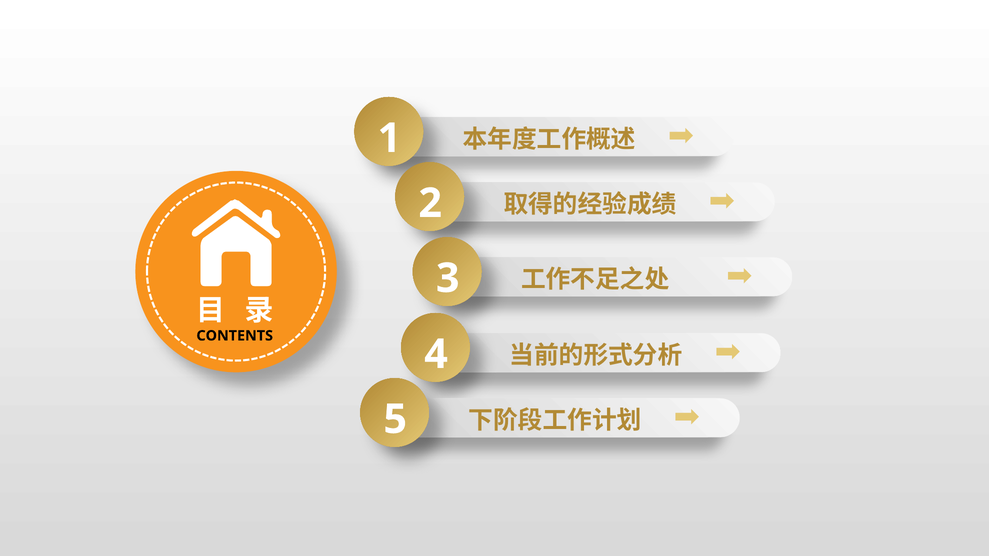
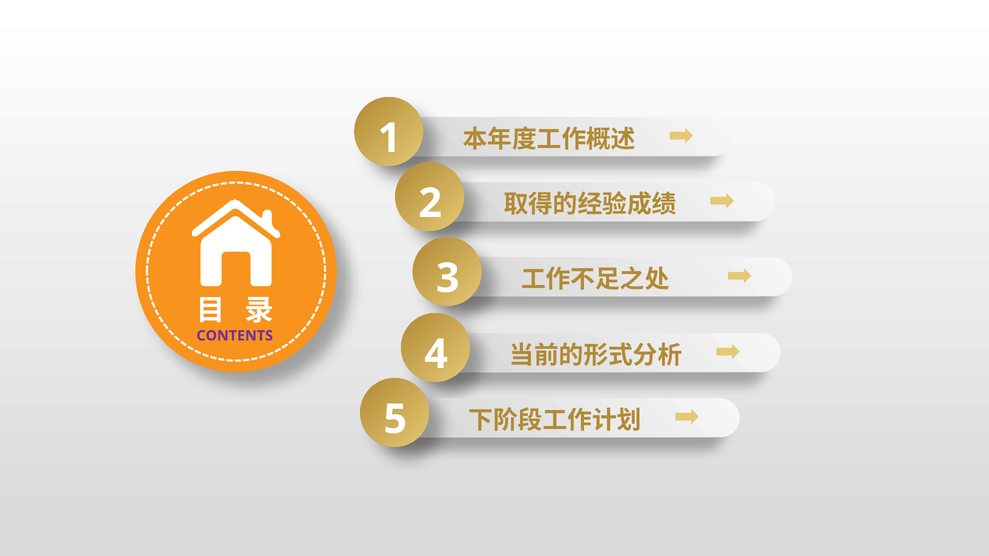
CONTENTS colour: black -> purple
